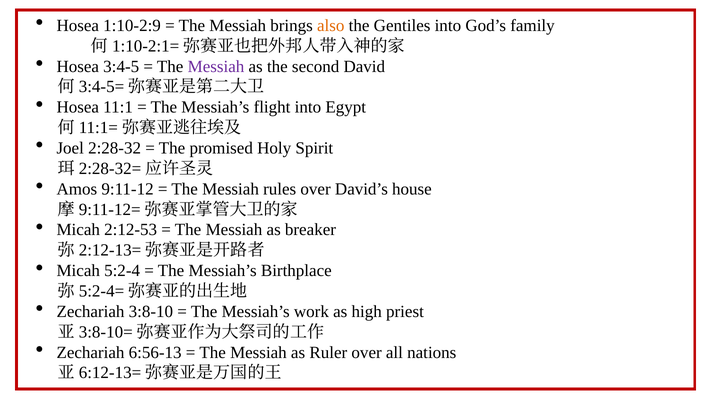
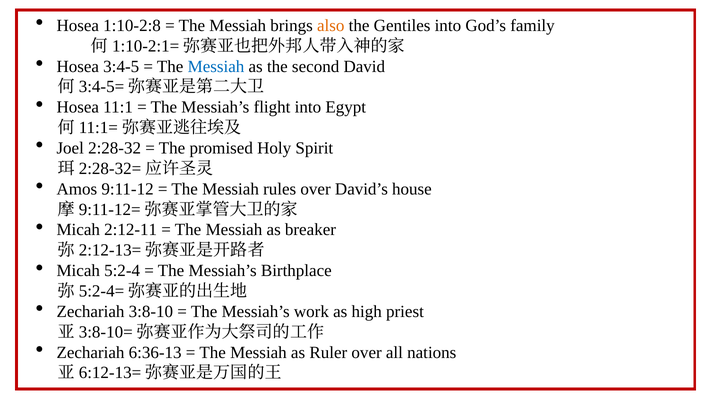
1:10-2:9: 1:10-2:9 -> 1:10-2:8
Messiah at (216, 66) colour: purple -> blue
2:12-53: 2:12-53 -> 2:12-11
6:56-13: 6:56-13 -> 6:36-13
